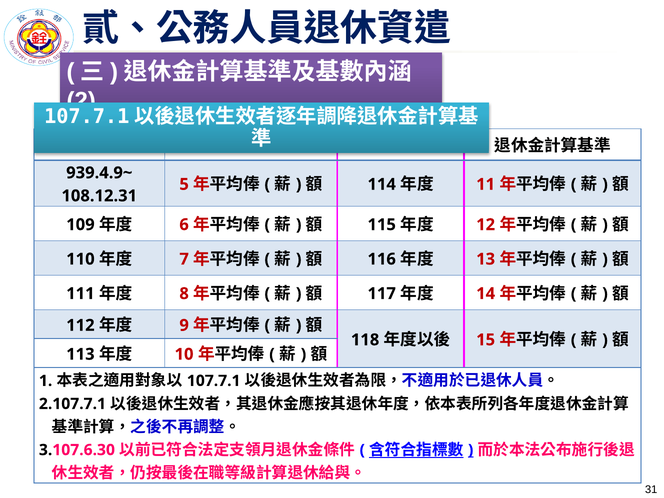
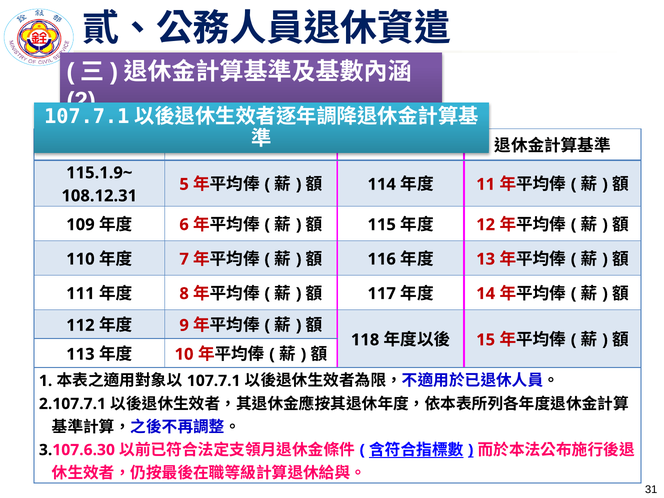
939.4.9~: 939.4.9~ -> 115.1.9~
